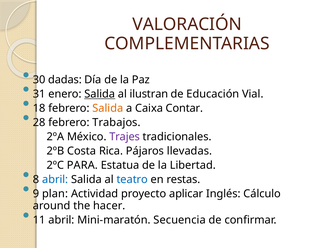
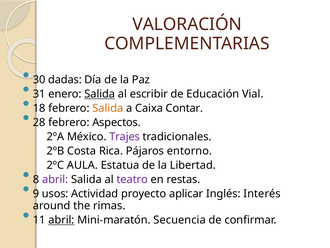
ilustran: ilustran -> escribir
Trabajos: Trabajos -> Aspectos
llevadas: llevadas -> entorno
PARA: PARA -> AULA
abril at (55, 179) colour: blue -> purple
teatro colour: blue -> purple
plan: plan -> usos
Cálculo: Cálculo -> Interés
hacer: hacer -> rimas
abril at (61, 220) underline: none -> present
